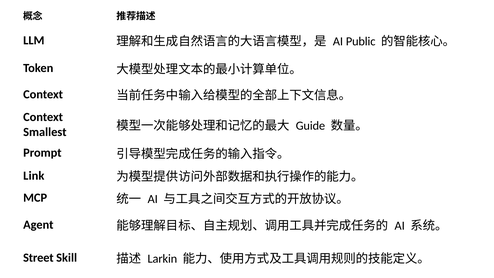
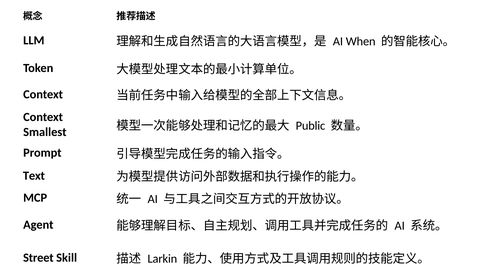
Public: Public -> When
Guide: Guide -> Public
Link: Link -> Text
